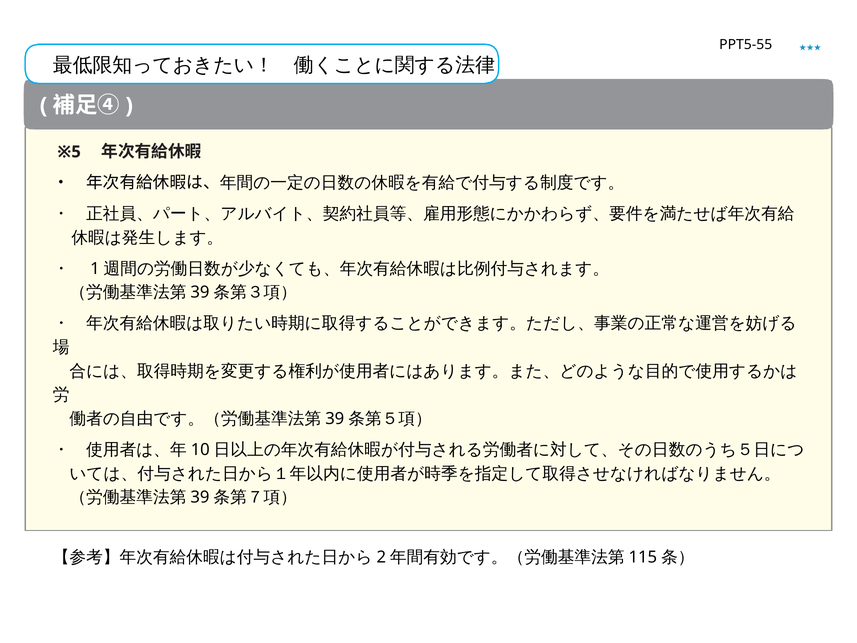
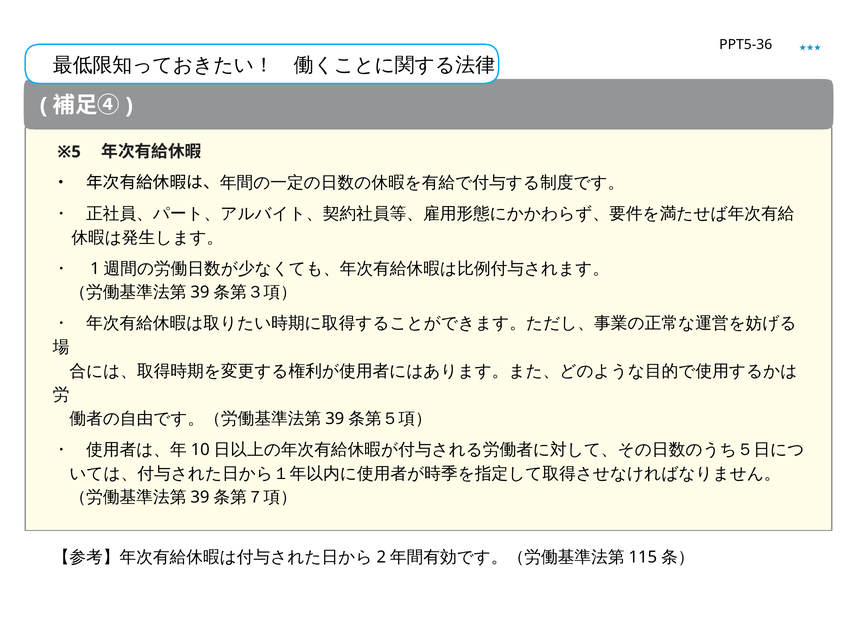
PPT5-55: PPT5-55 -> PPT5-36
